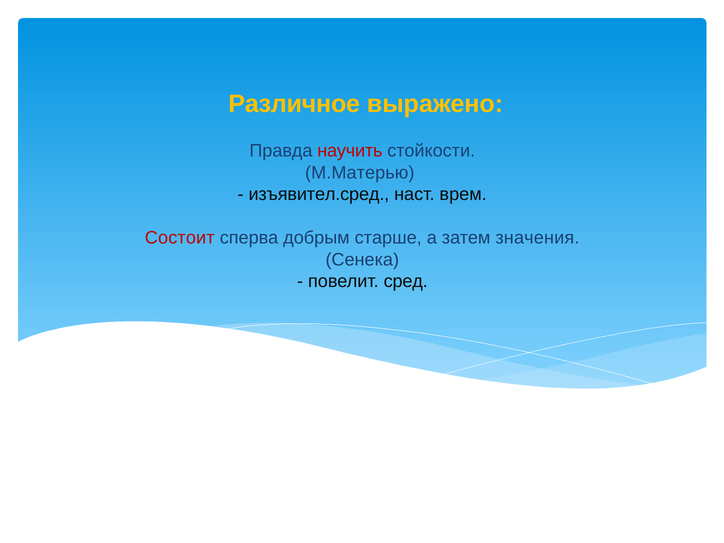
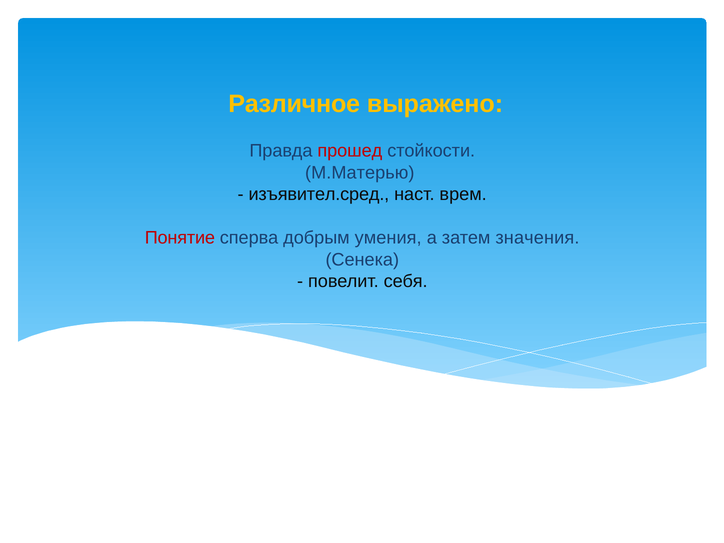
научить: научить -> прошед
Состоит: Состоит -> Понятие
старше: старше -> умения
сред: сред -> себя
